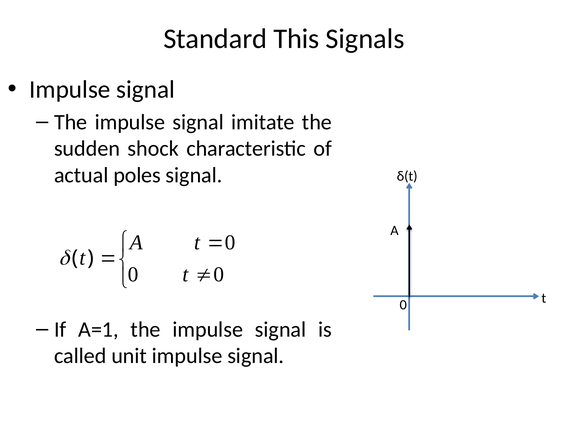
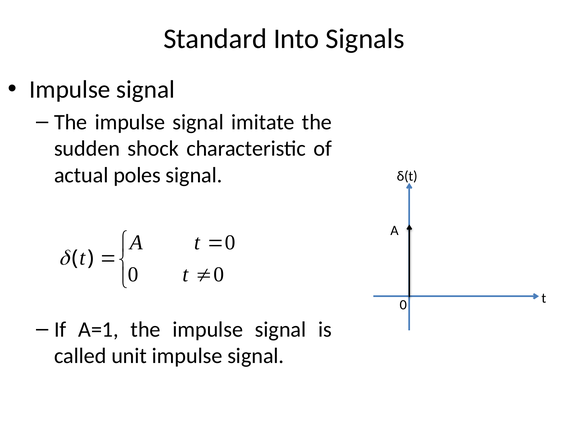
This: This -> Into
